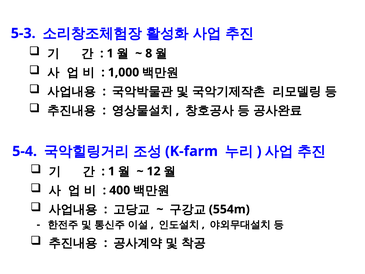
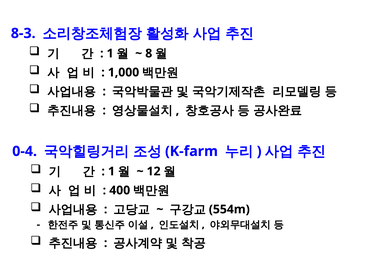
5-3: 5-3 -> 8-3
5-4: 5-4 -> 0-4
